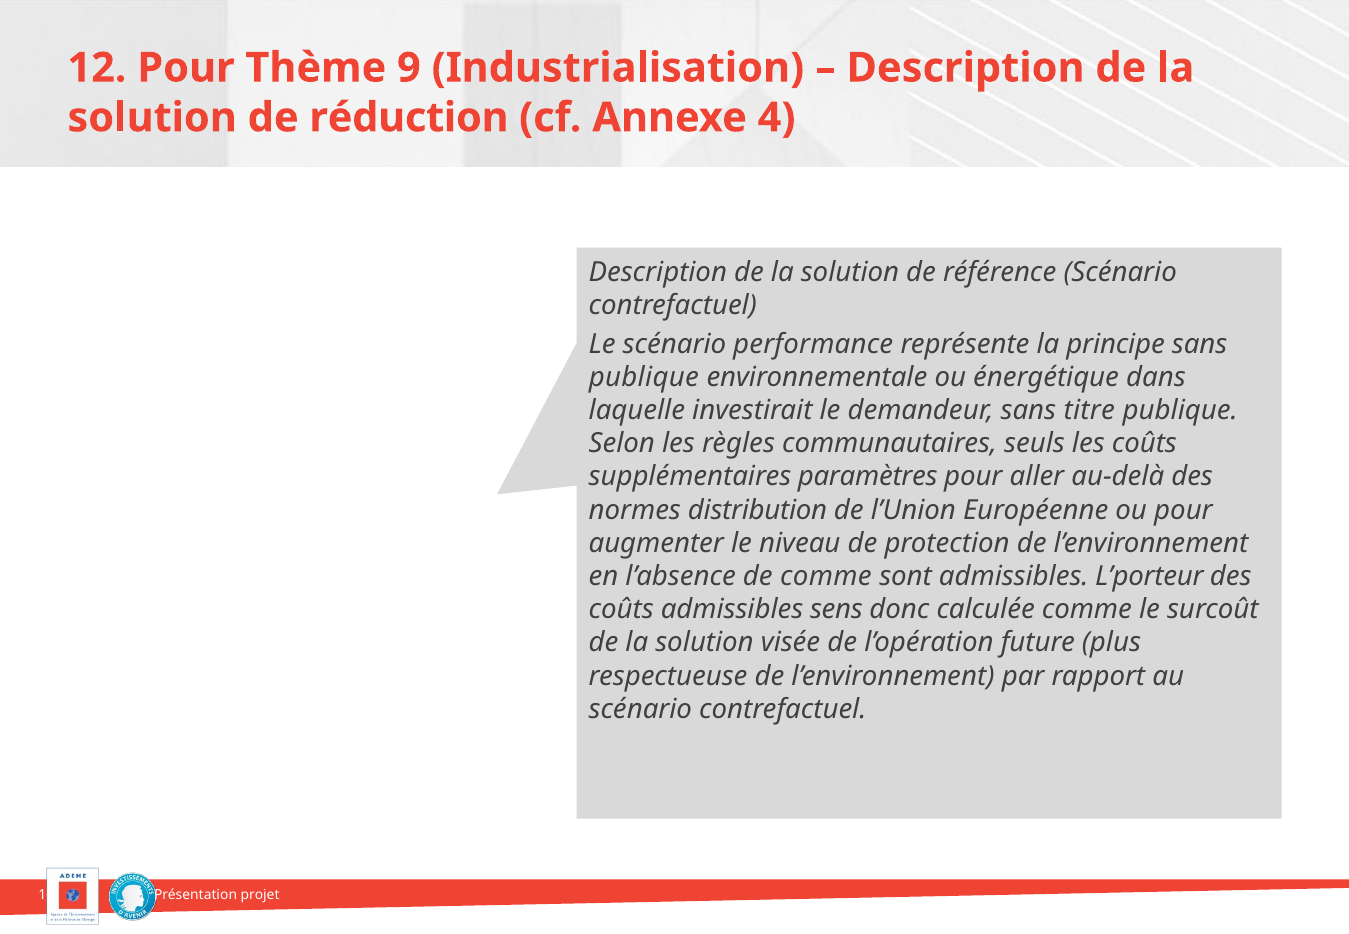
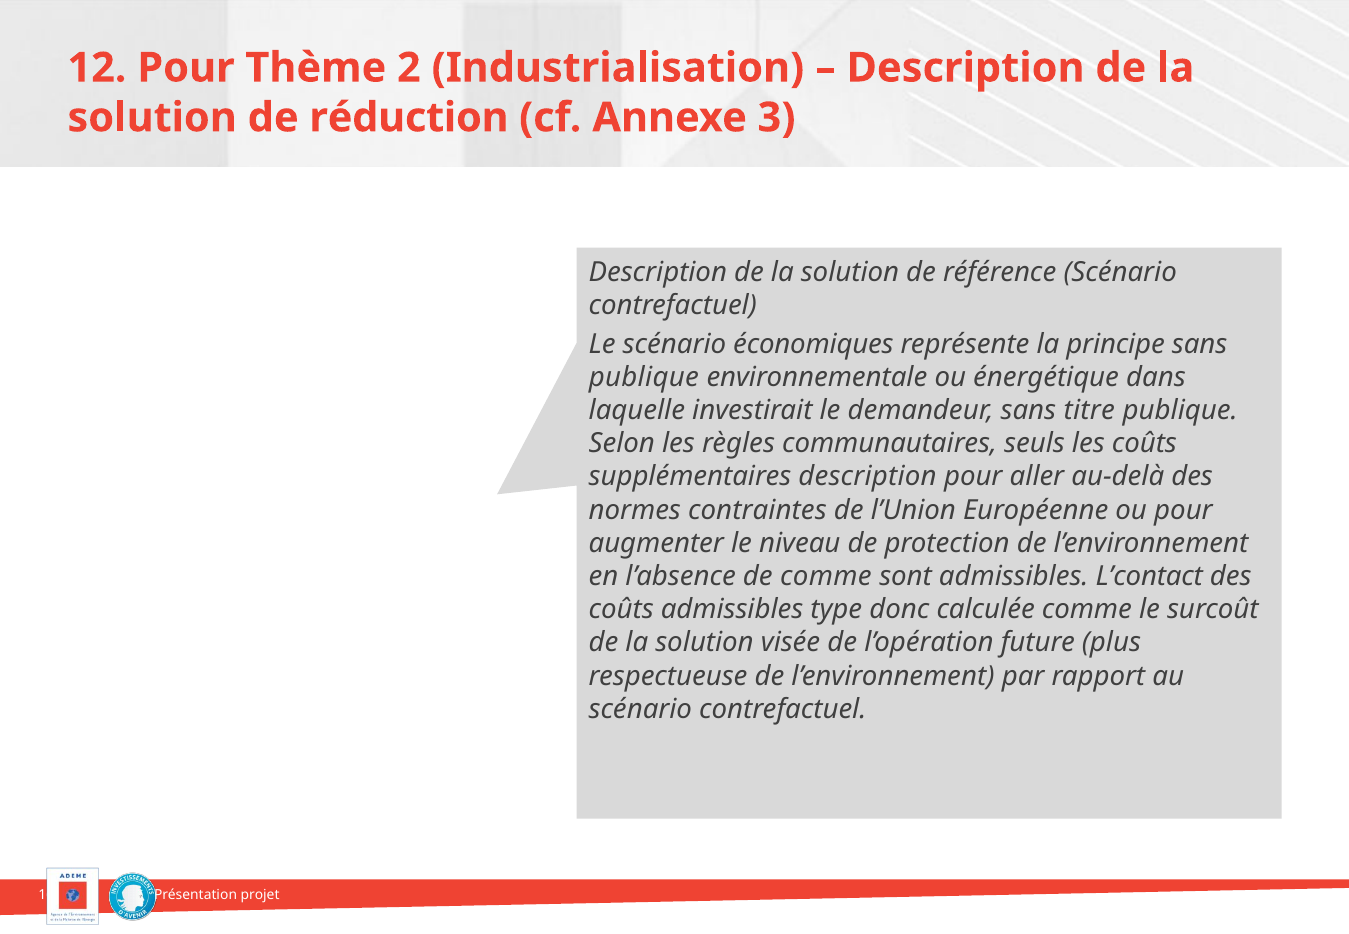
9: 9 -> 2
4: 4 -> 3
performance: performance -> économiques
supplémentaires paramètres: paramètres -> description
distribution: distribution -> contraintes
L’porteur: L’porteur -> L’contact
sens: sens -> type
